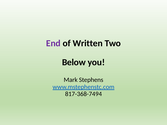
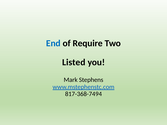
End colour: purple -> blue
Written: Written -> Require
Below: Below -> Listed
